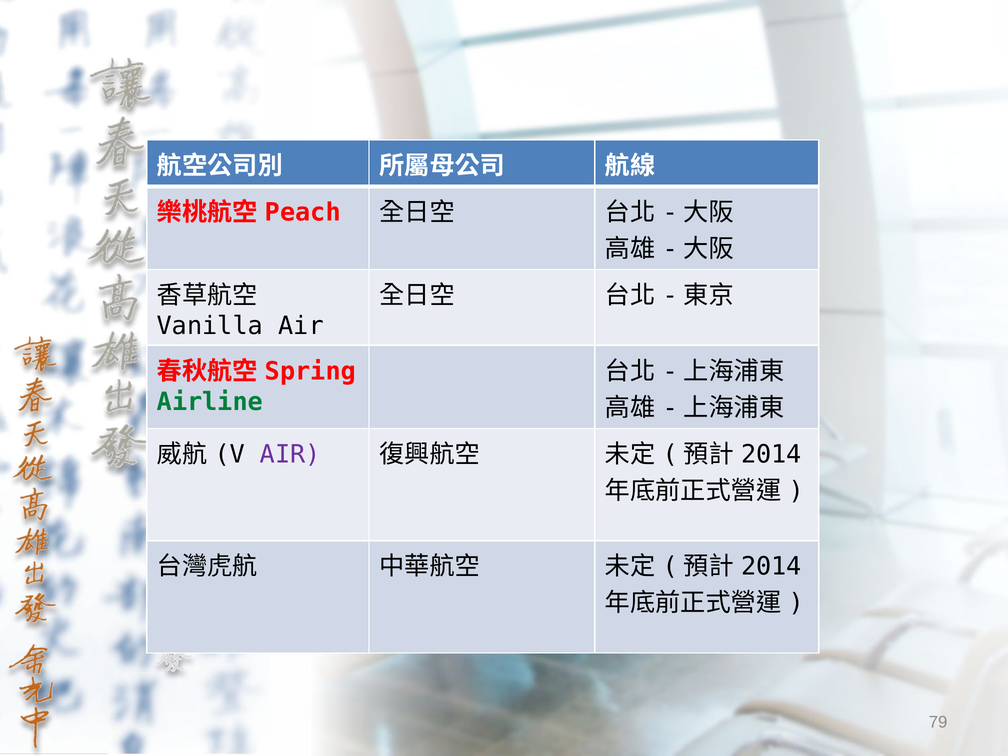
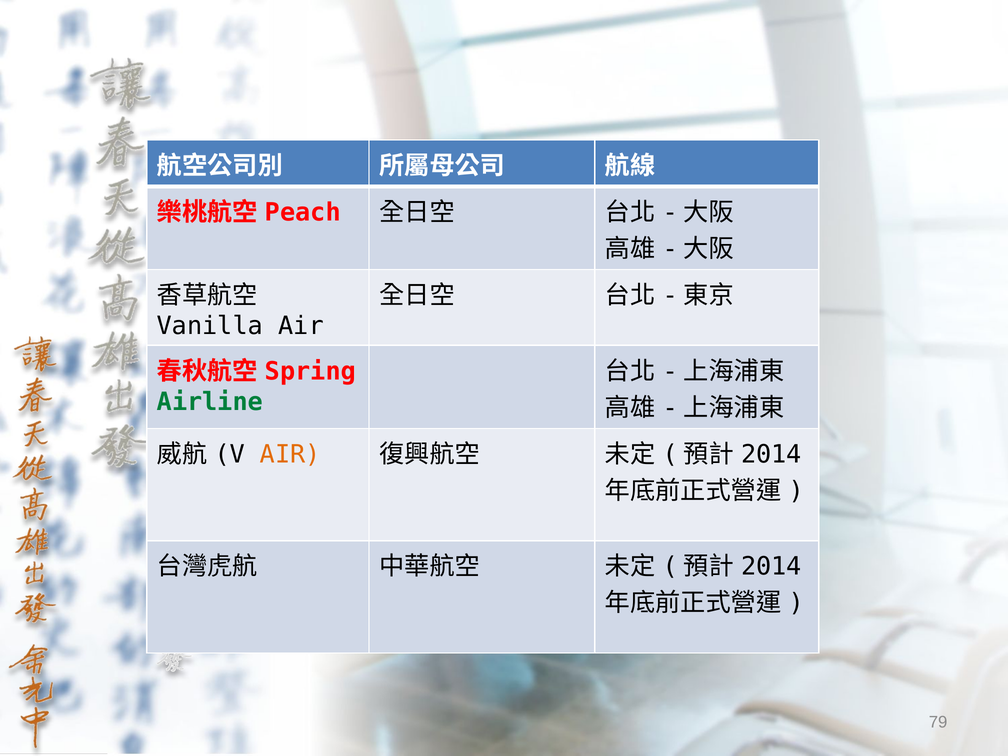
AIR at (290, 454) colour: purple -> orange
